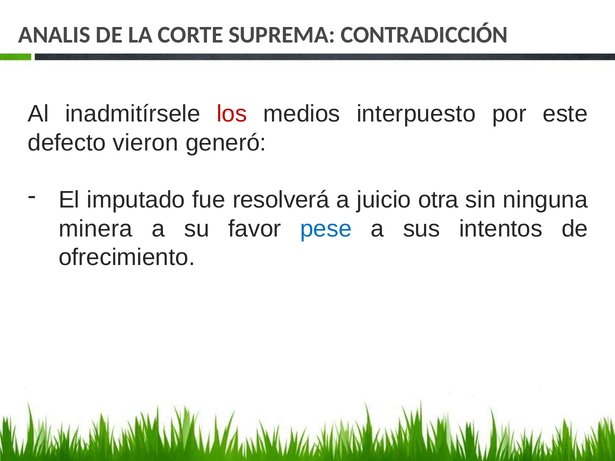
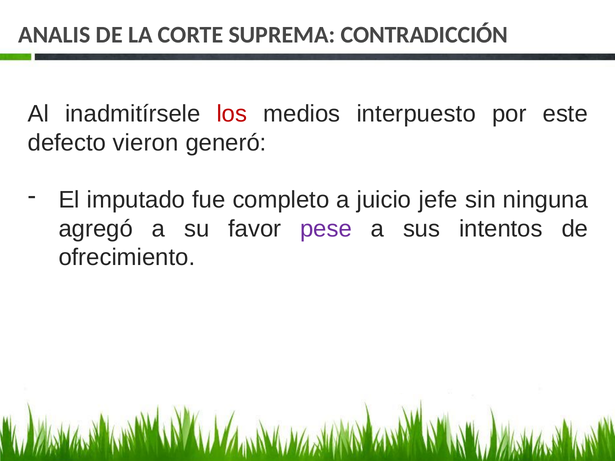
resolverá: resolverá -> completo
otra: otra -> jefe
minera: minera -> agregó
pese colour: blue -> purple
